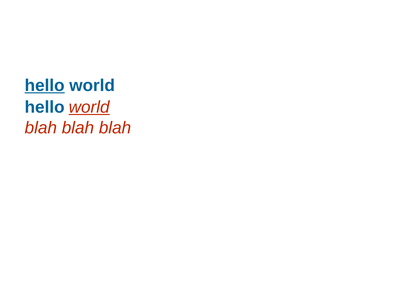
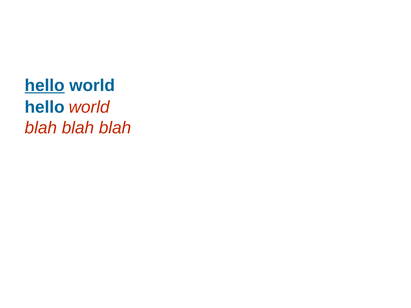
world at (89, 107) underline: present -> none
